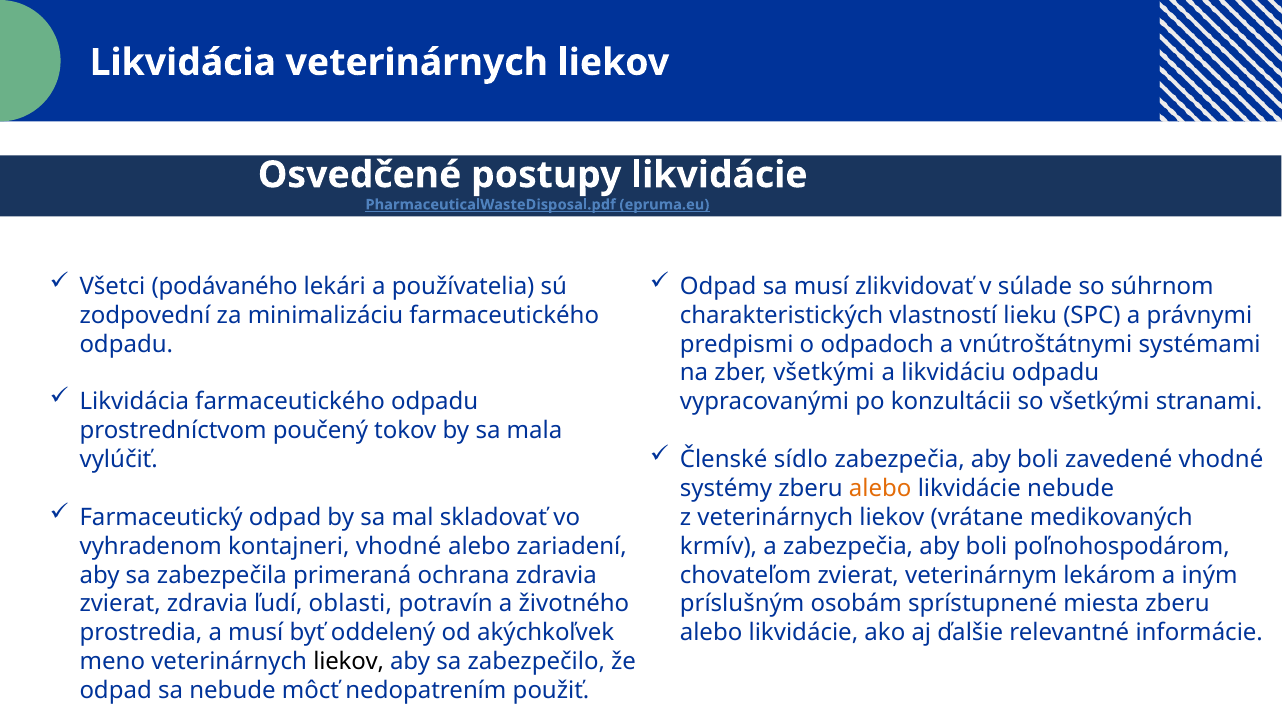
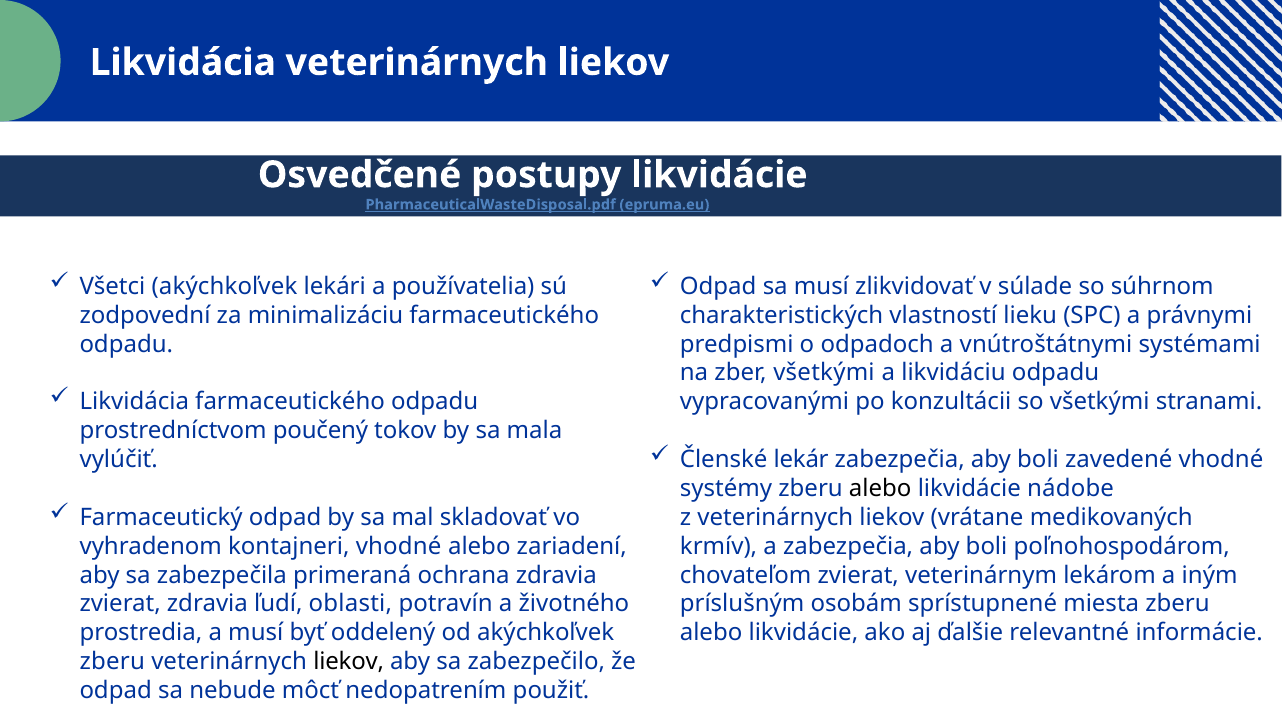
Všetci podávaného: podávaného -> akýchkoľvek
sídlo: sídlo -> lekár
alebo at (880, 488) colour: orange -> black
likvidácie nebude: nebude -> nádobe
meno at (112, 661): meno -> zberu
